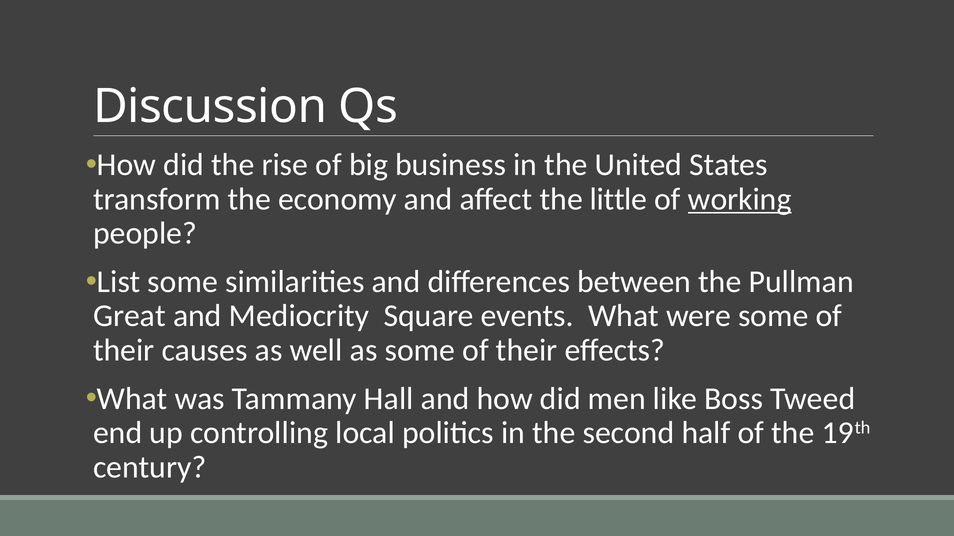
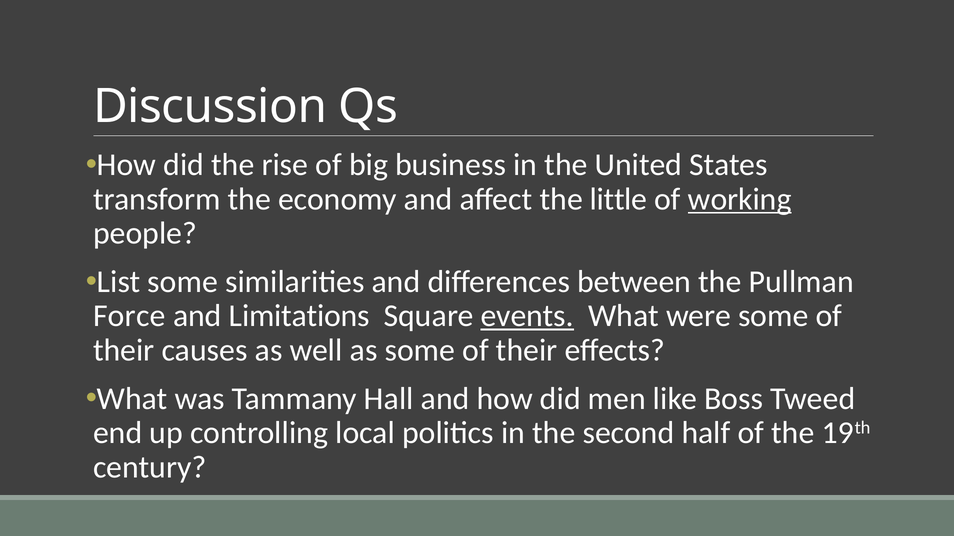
Great: Great -> Force
Mediocrity: Mediocrity -> Limitations
events underline: none -> present
